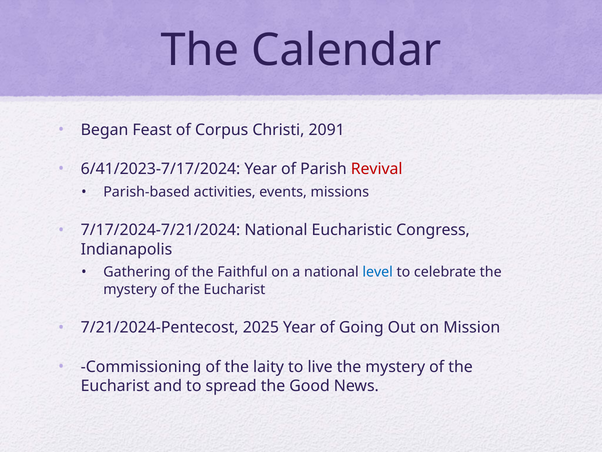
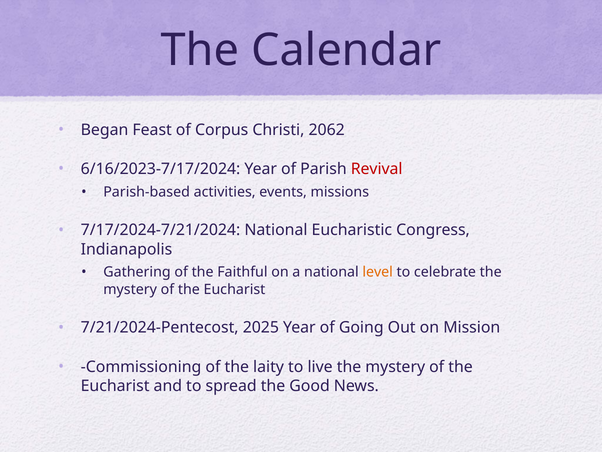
2091: 2091 -> 2062
6/41/2023-7/17/2024: 6/41/2023-7/17/2024 -> 6/16/2023-7/17/2024
level colour: blue -> orange
